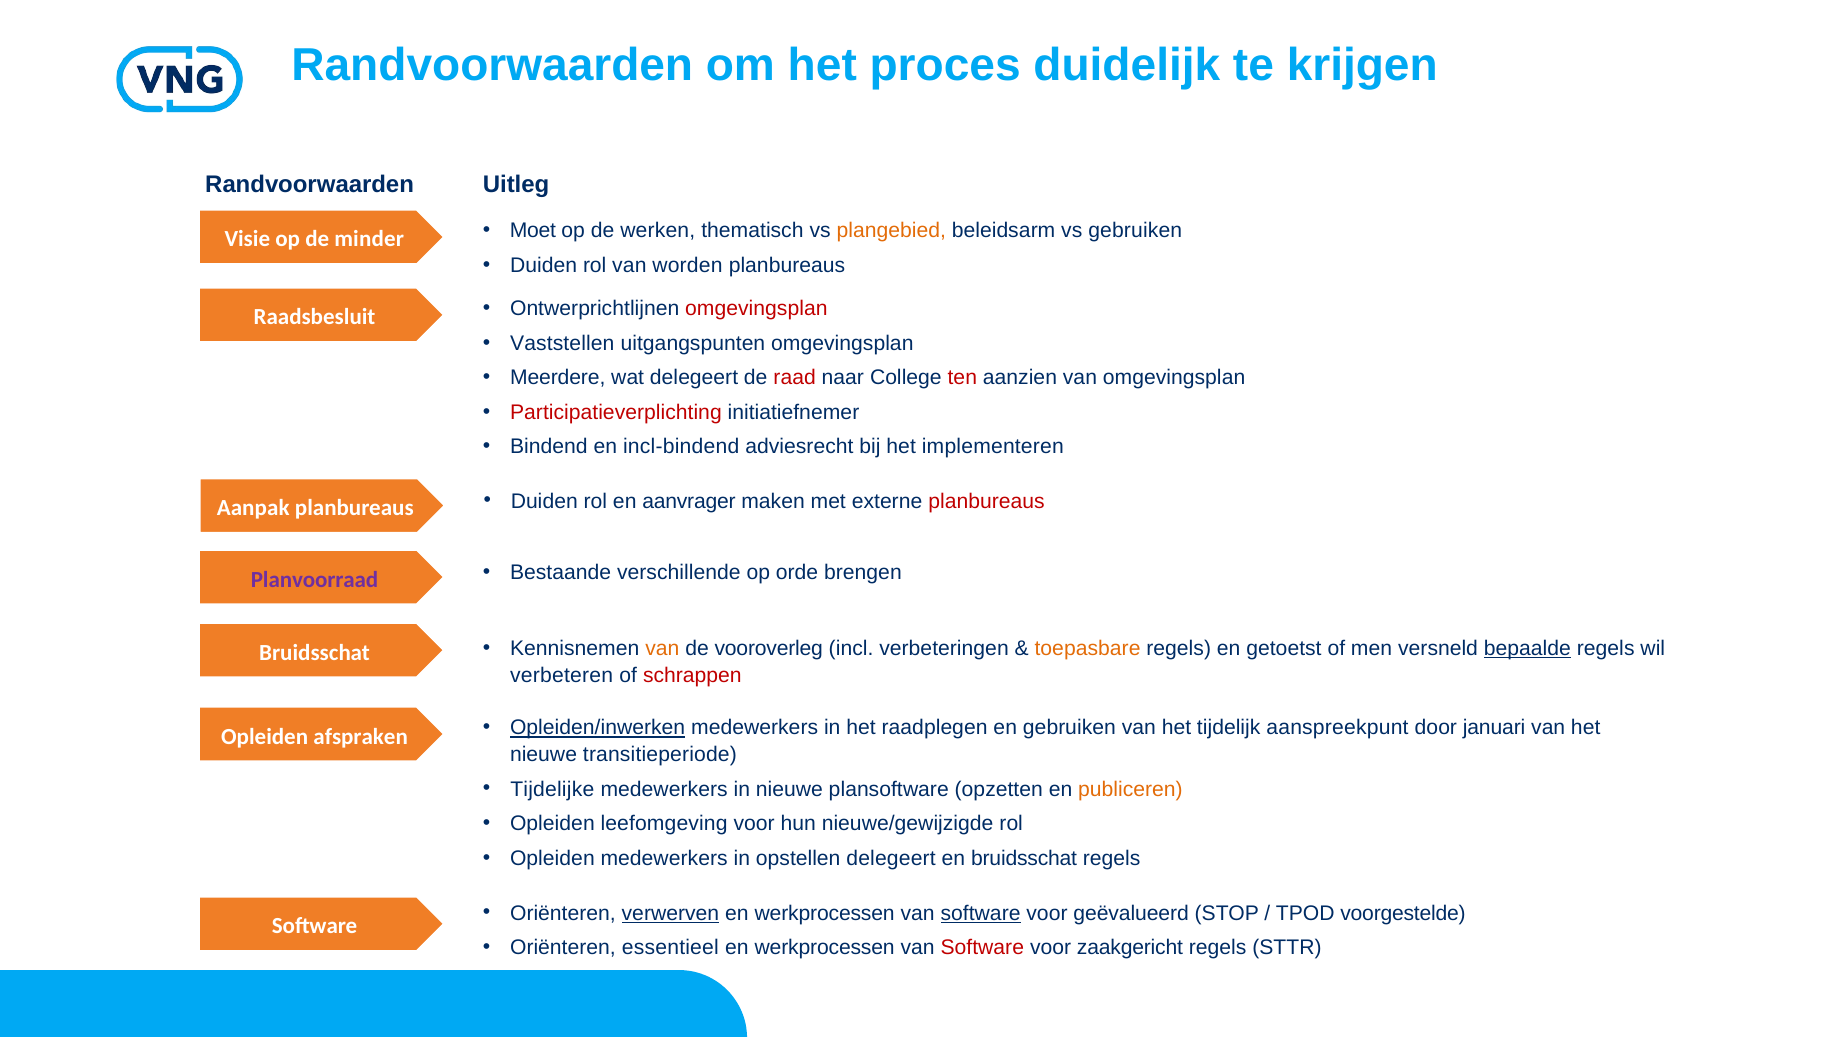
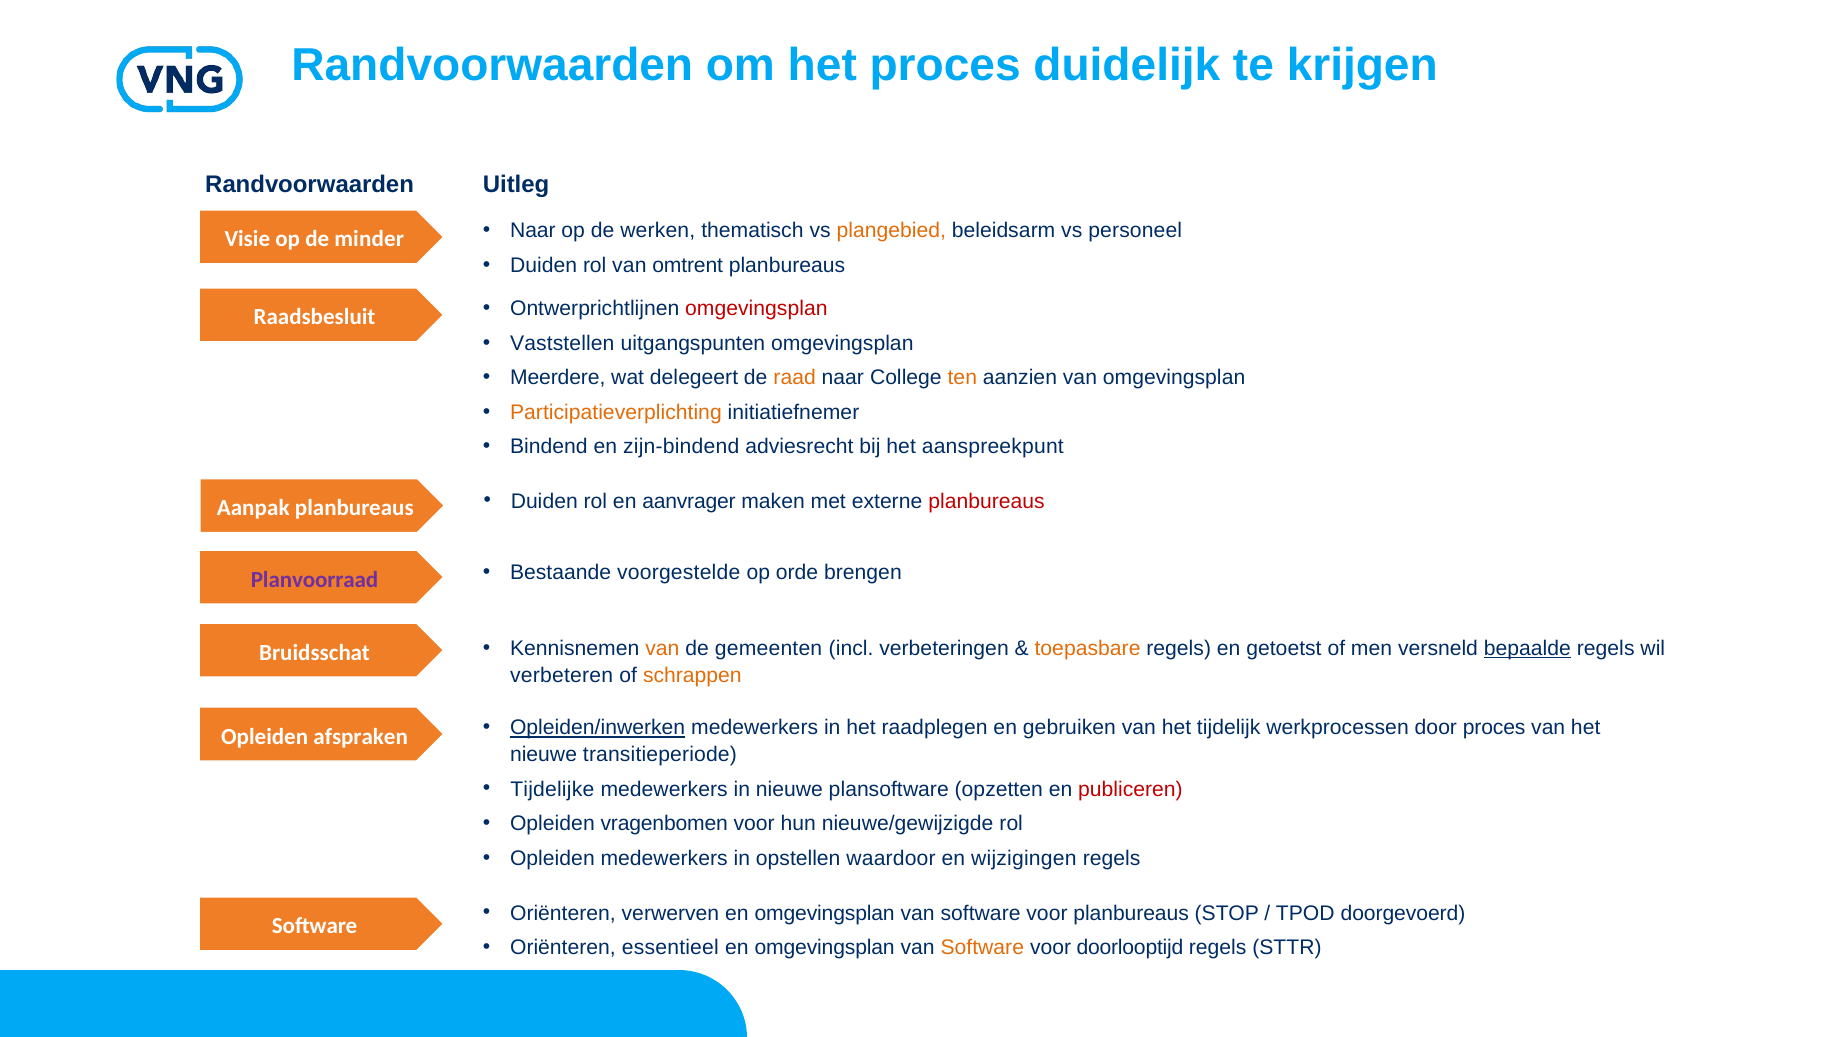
Moet at (533, 231): Moet -> Naar
vs gebruiken: gebruiken -> personeel
worden: worden -> omtrent
raad colour: red -> orange
ten colour: red -> orange
Participatieverplichting colour: red -> orange
incl-bindend: incl-bindend -> zijn-bindend
implementeren: implementeren -> aanspreekpunt
verschillende: verschillende -> voorgestelde
vooroverleg: vooroverleg -> gemeenten
schrappen colour: red -> orange
aanspreekpunt: aanspreekpunt -> werkprocessen
door januari: januari -> proces
publiceren colour: orange -> red
leefomgeving: leefomgeving -> vragenbomen
opstellen delegeert: delegeert -> waardoor
en bruidsschat: bruidsschat -> wijzigingen
verwerven underline: present -> none
werkprocessen at (825, 913): werkprocessen -> omgevingsplan
software at (981, 913) underline: present -> none
voor geëvalueerd: geëvalueerd -> planbureaus
voorgestelde: voorgestelde -> doorgevoerd
werkprocessen at (825, 947): werkprocessen -> omgevingsplan
Software at (982, 947) colour: red -> orange
zaakgericht: zaakgericht -> doorlooptijd
